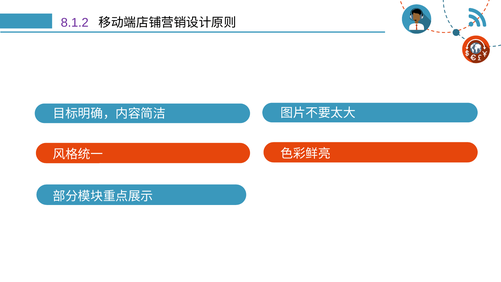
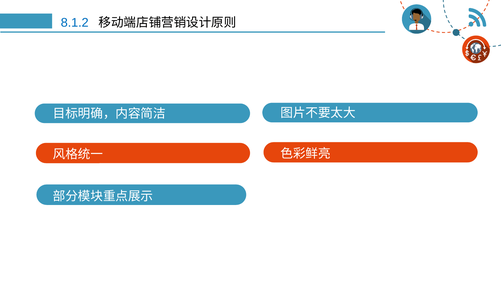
8.1.2 colour: purple -> blue
